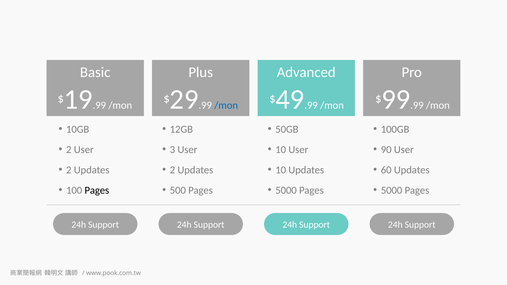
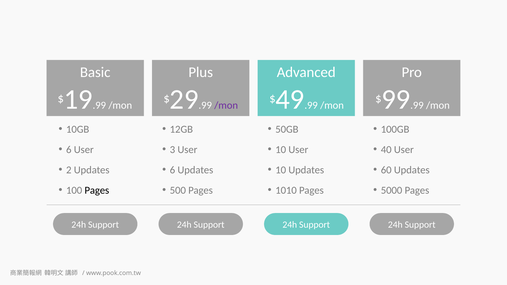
/mon at (226, 106) colour: blue -> purple
2 at (69, 150): 2 -> 6
90: 90 -> 40
2 at (172, 170): 2 -> 6
5000 at (286, 190): 5000 -> 1010
